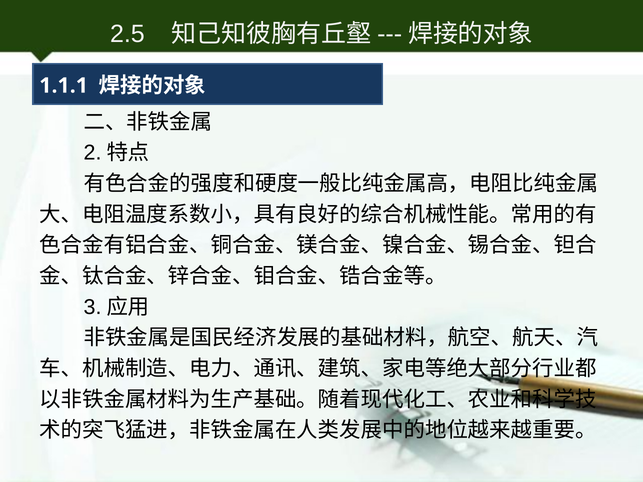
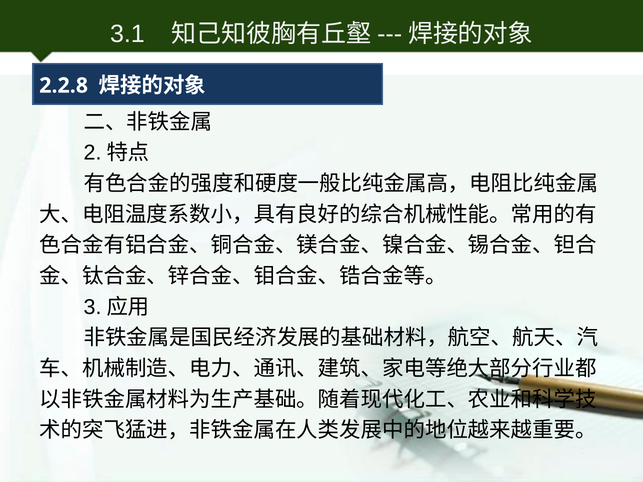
2.5: 2.5 -> 3.1
1.1.1: 1.1.1 -> 2.2.8
